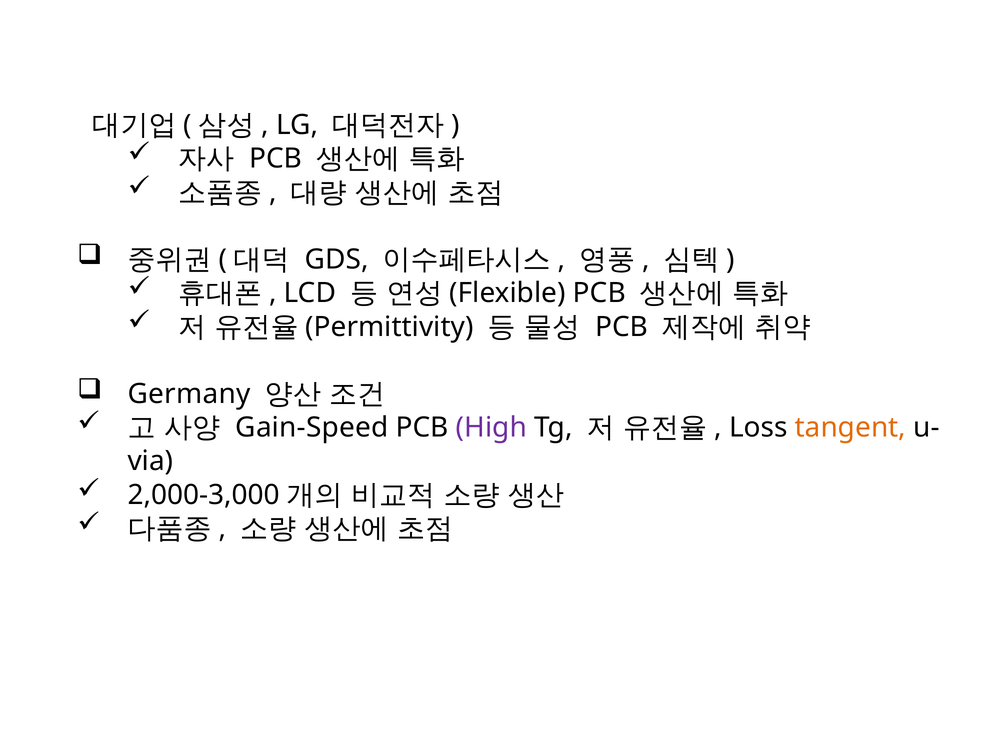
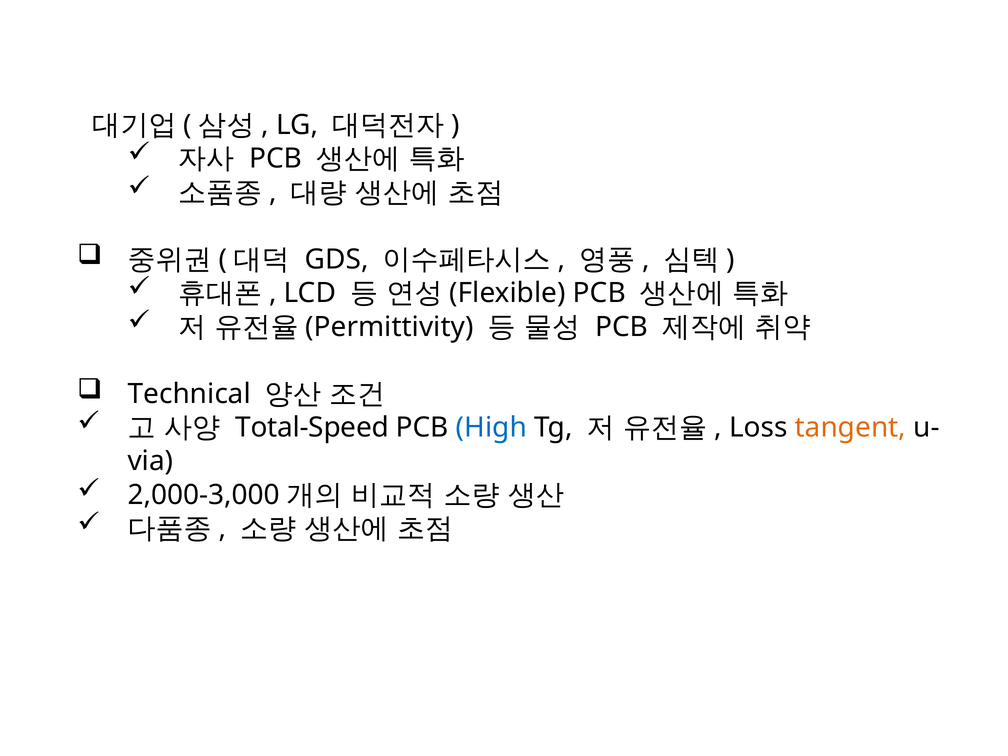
Germany: Germany -> Technical
Gain-Speed: Gain-Speed -> Total-Speed
High colour: purple -> blue
